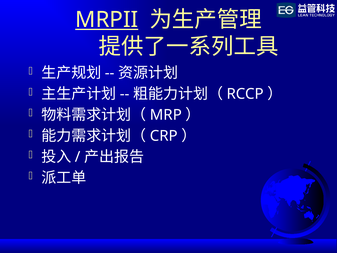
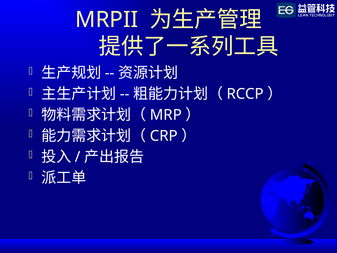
MRPII underline: present -> none
